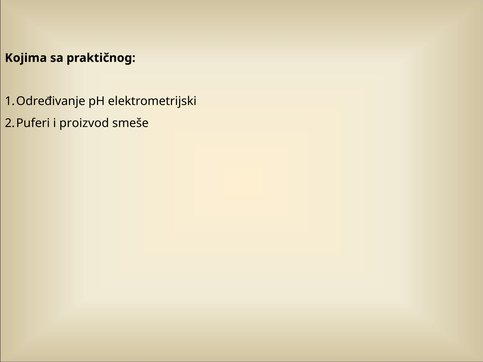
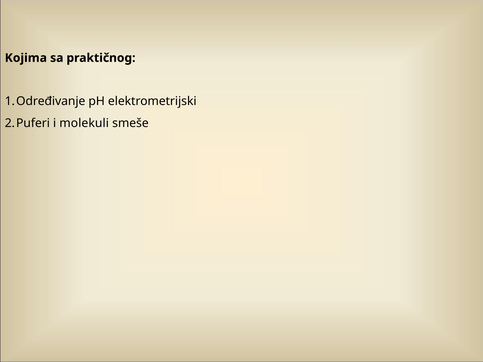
proizvod: proizvod -> molekuli
